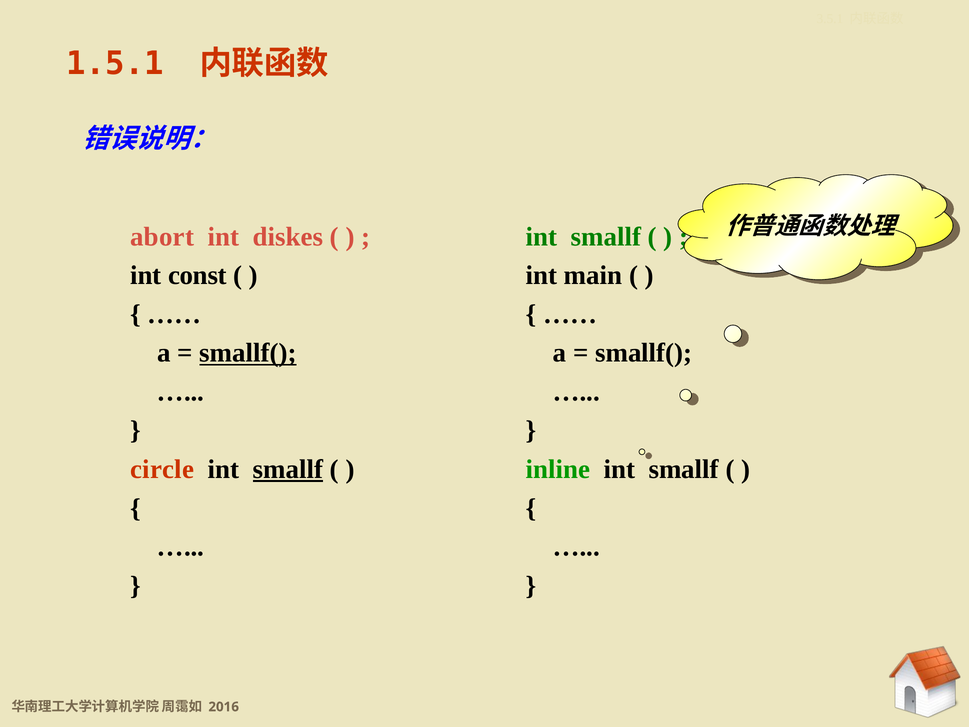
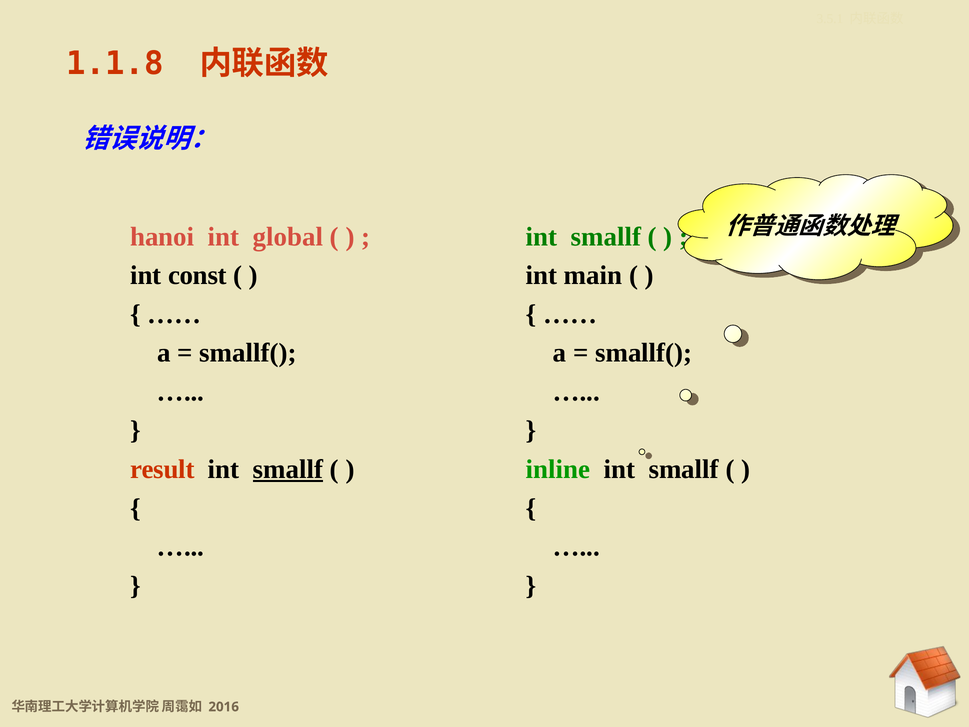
1.5.1: 1.5.1 -> 1.1.8
abort: abort -> hanoi
diskes: diskes -> global
smallf( at (248, 353) underline: present -> none
circle: circle -> result
